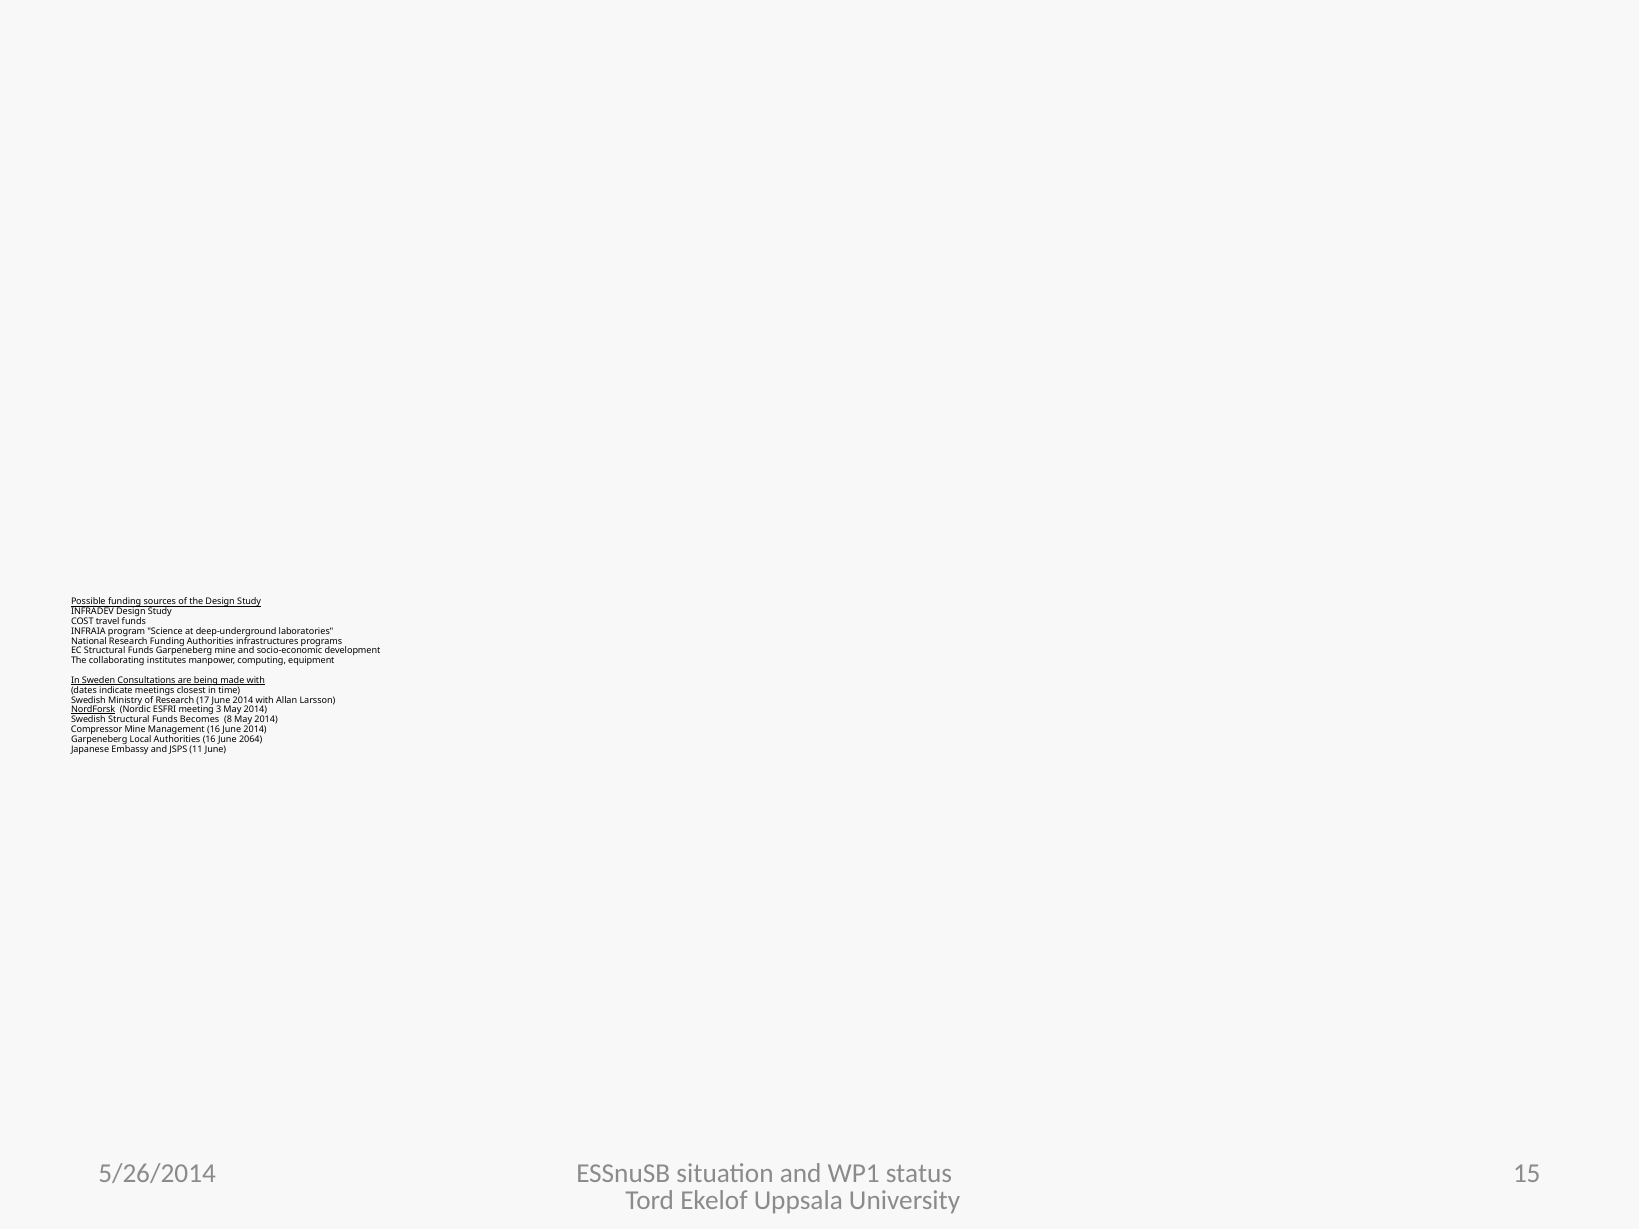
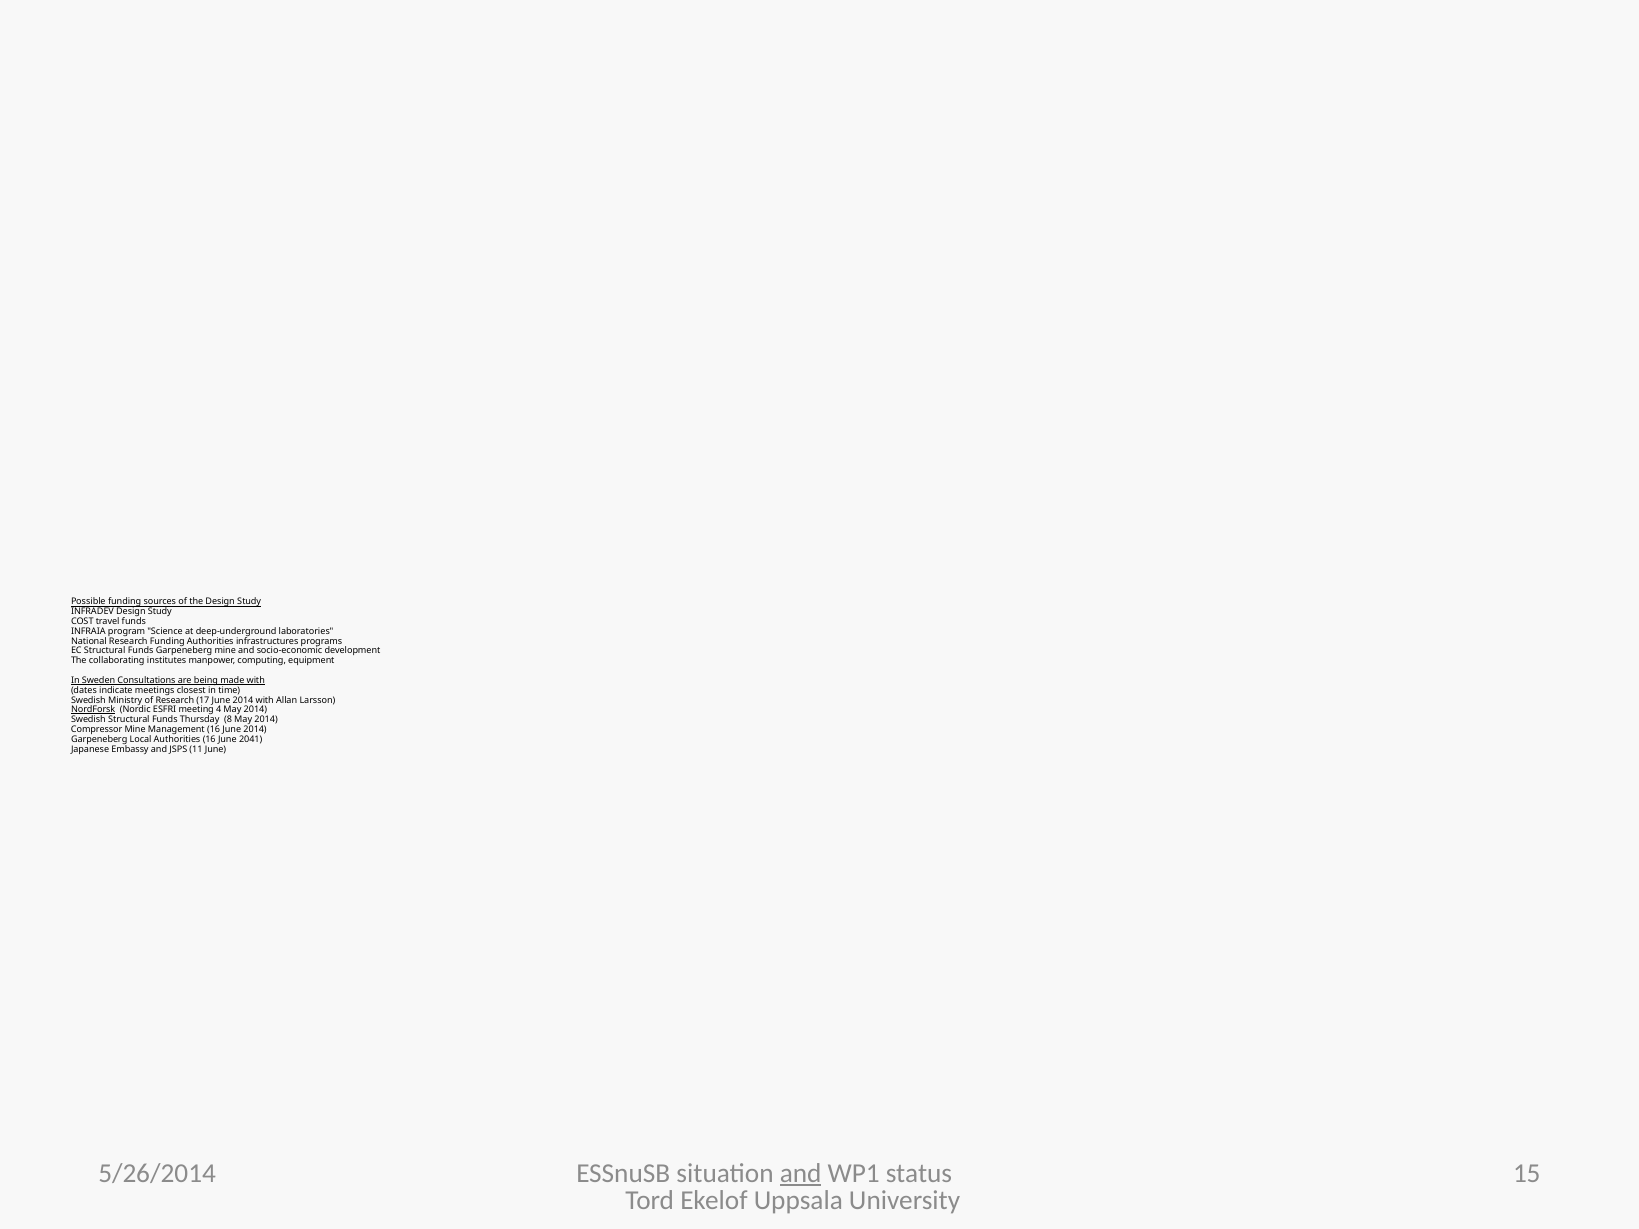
3: 3 -> 4
Becomes: Becomes -> Thursday
2064: 2064 -> 2041
and at (801, 1174) underline: none -> present
